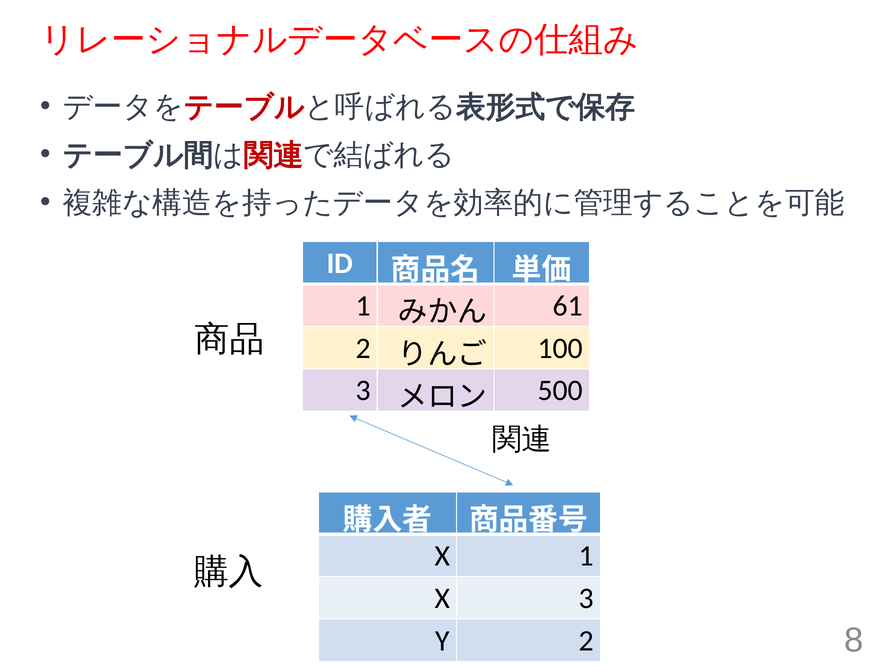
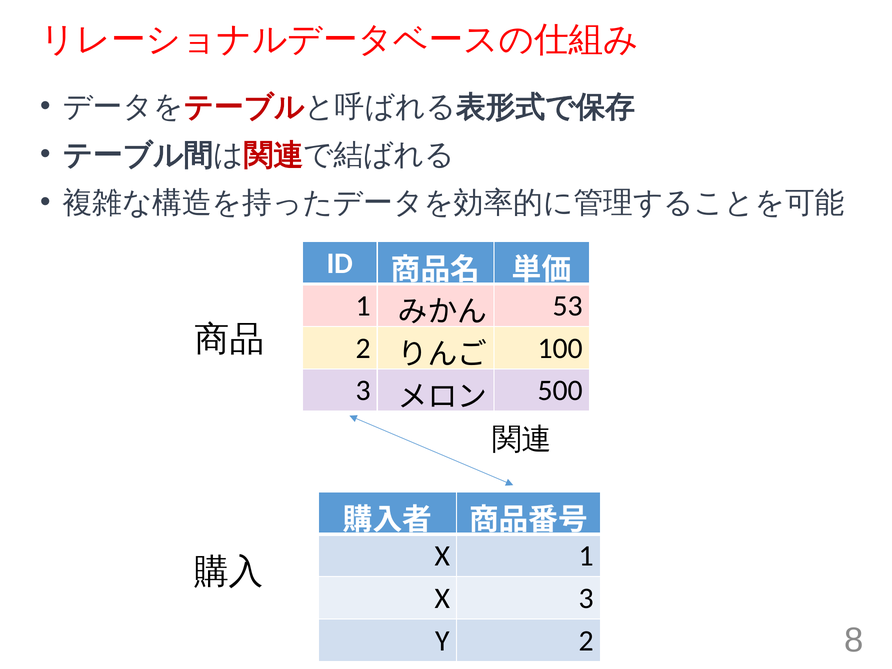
61: 61 -> 53
